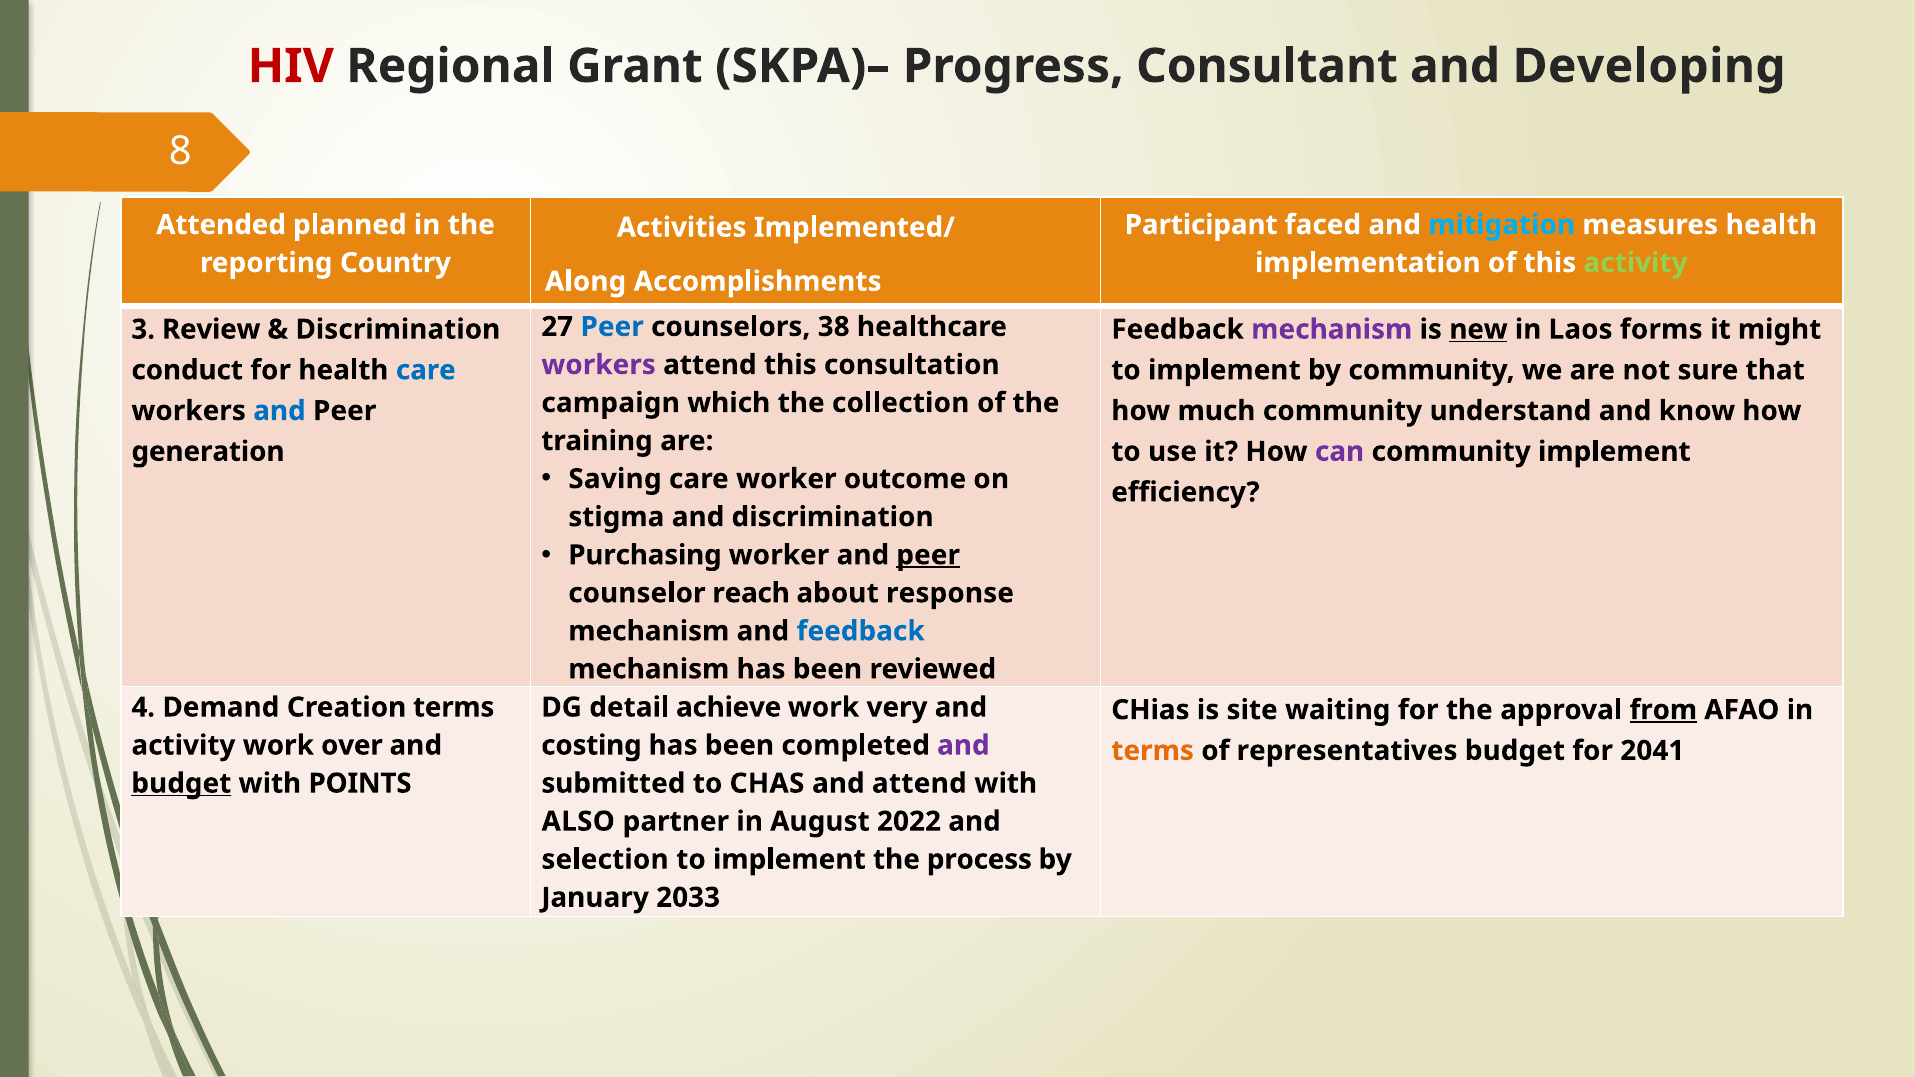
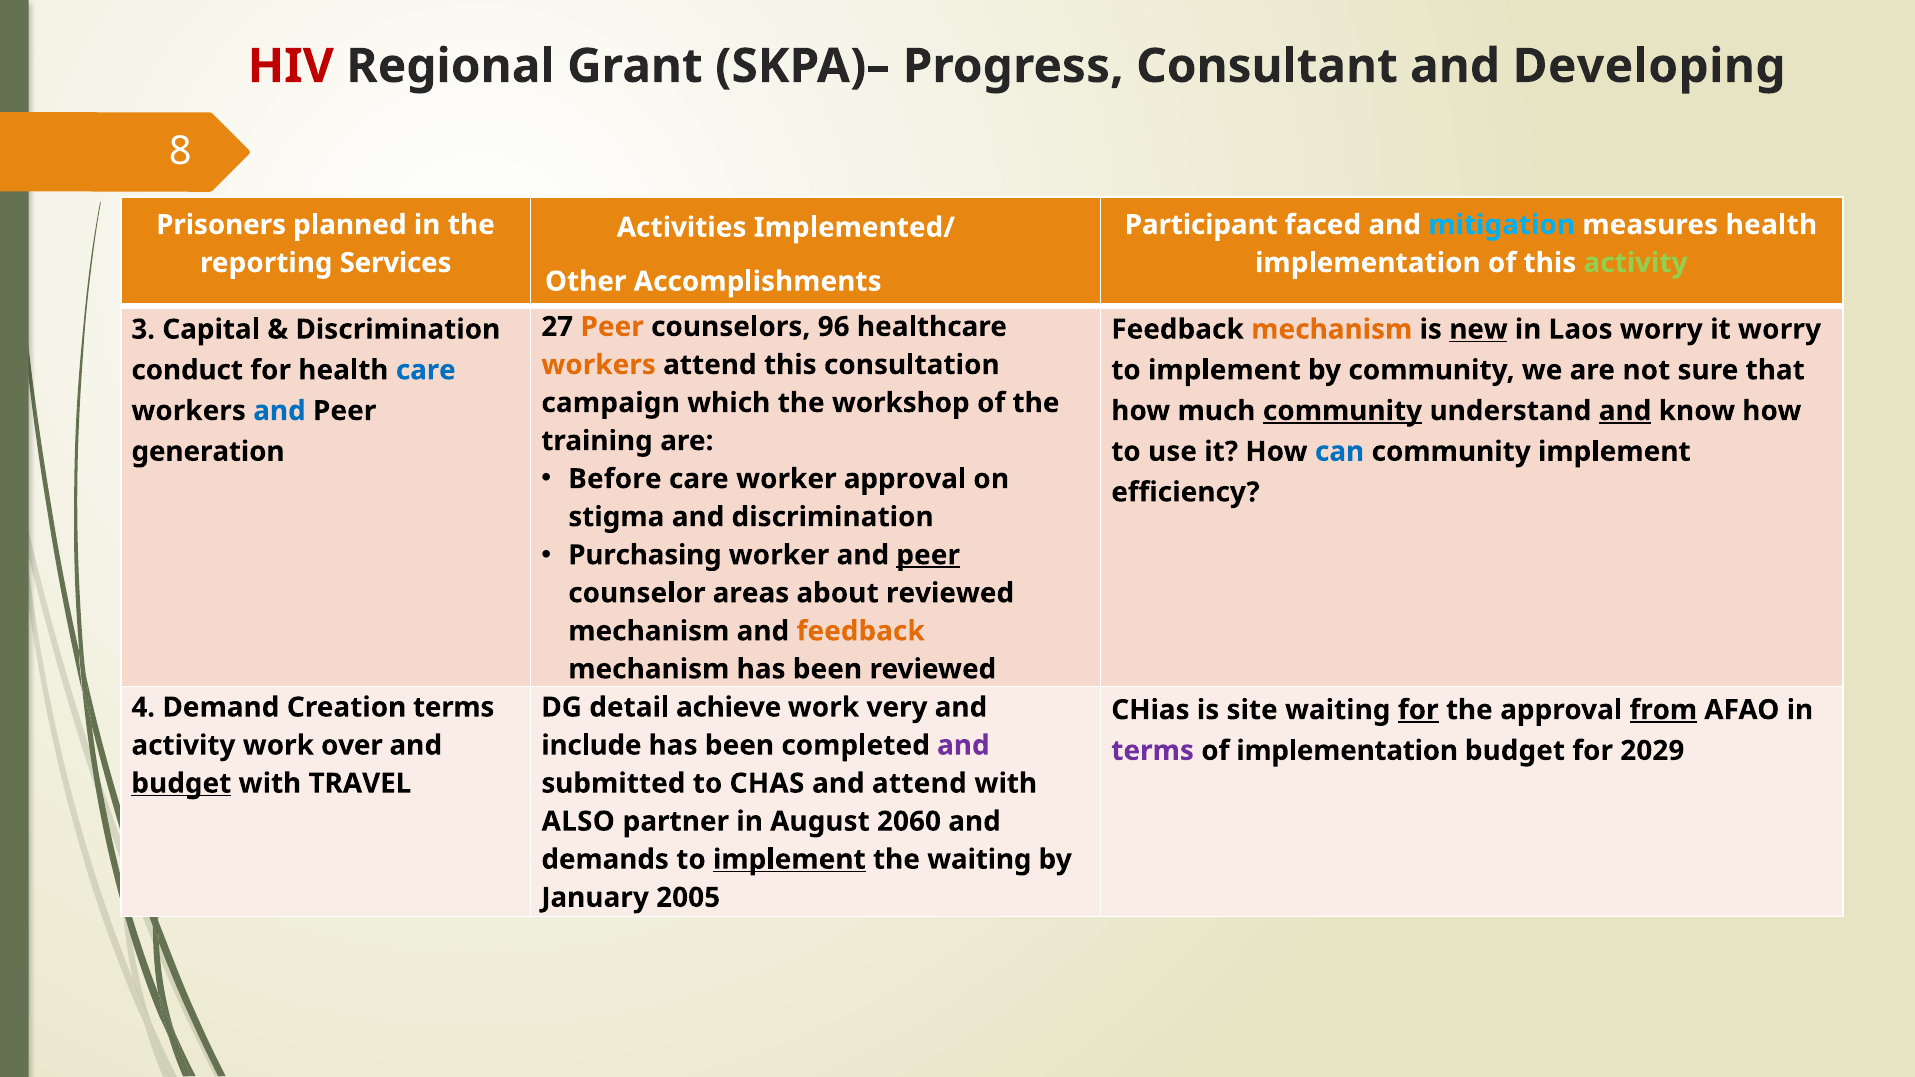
Attended: Attended -> Prisoners
Country: Country -> Services
Along: Along -> Other
Peer at (612, 327) colour: blue -> orange
38: 38 -> 96
Review: Review -> Capital
mechanism at (1332, 329) colour: purple -> orange
Laos forms: forms -> worry
it might: might -> worry
workers at (599, 365) colour: purple -> orange
collection: collection -> workshop
community at (1342, 411) underline: none -> present
and at (1625, 411) underline: none -> present
can colour: purple -> blue
Saving: Saving -> Before
worker outcome: outcome -> approval
reach: reach -> areas
about response: response -> reviewed
feedback at (861, 631) colour: blue -> orange
for at (1418, 710) underline: none -> present
costing: costing -> include
terms at (1153, 751) colour: orange -> purple
of representatives: representatives -> implementation
2041: 2041 -> 2029
POINTS: POINTS -> TRAVEL
2022: 2022 -> 2060
selection: selection -> demands
implement at (789, 860) underline: none -> present
the process: process -> waiting
2033: 2033 -> 2005
